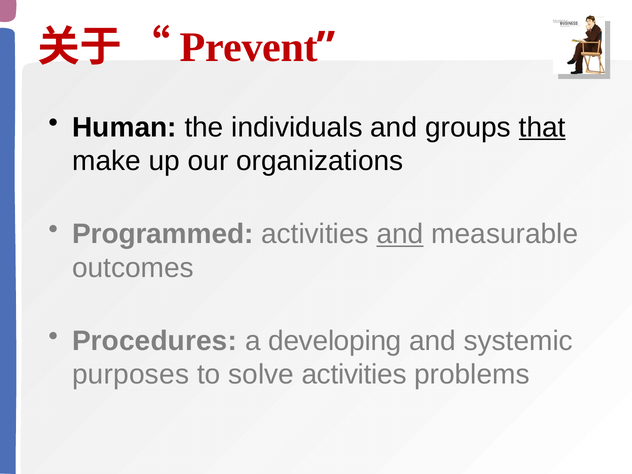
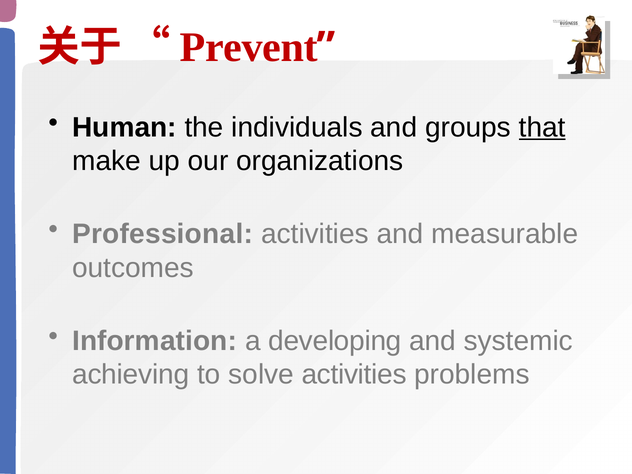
Programmed: Programmed -> Professional
and at (400, 234) underline: present -> none
Procedures: Procedures -> Information
purposes: purposes -> achieving
